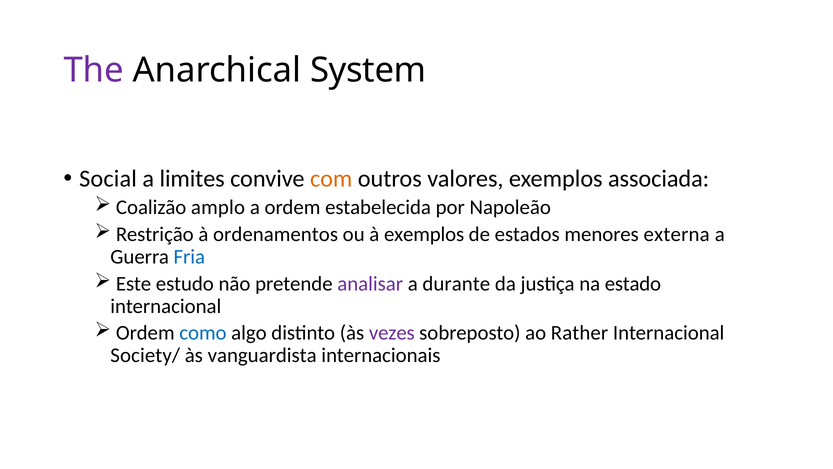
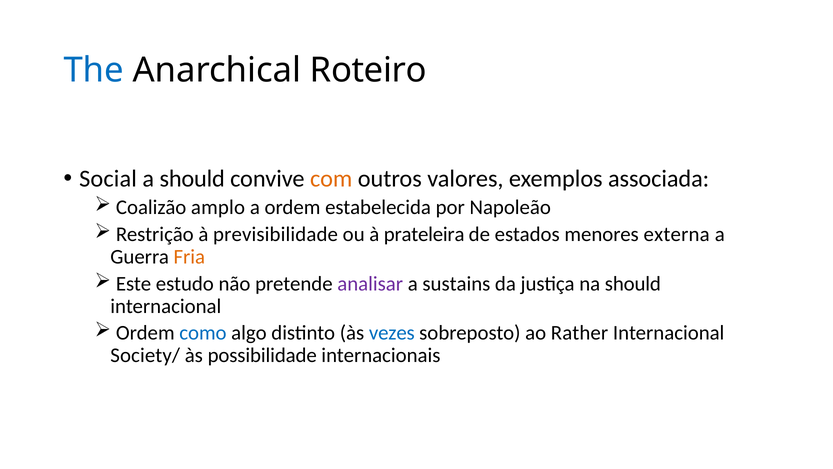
The colour: purple -> blue
System: System -> Roteiro
a limites: limites -> should
ordenamentos: ordenamentos -> previsibilidade
à exemplos: exemplos -> prateleira
Fria colour: blue -> orange
durante: durante -> sustains
na estado: estado -> should
vezes colour: purple -> blue
vanguardista: vanguardista -> possibilidade
